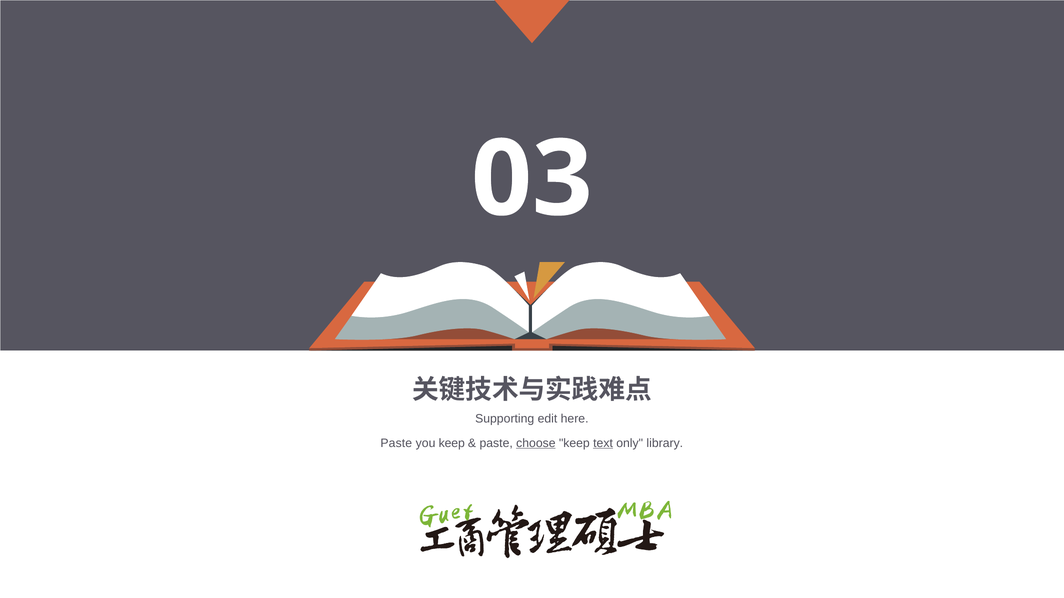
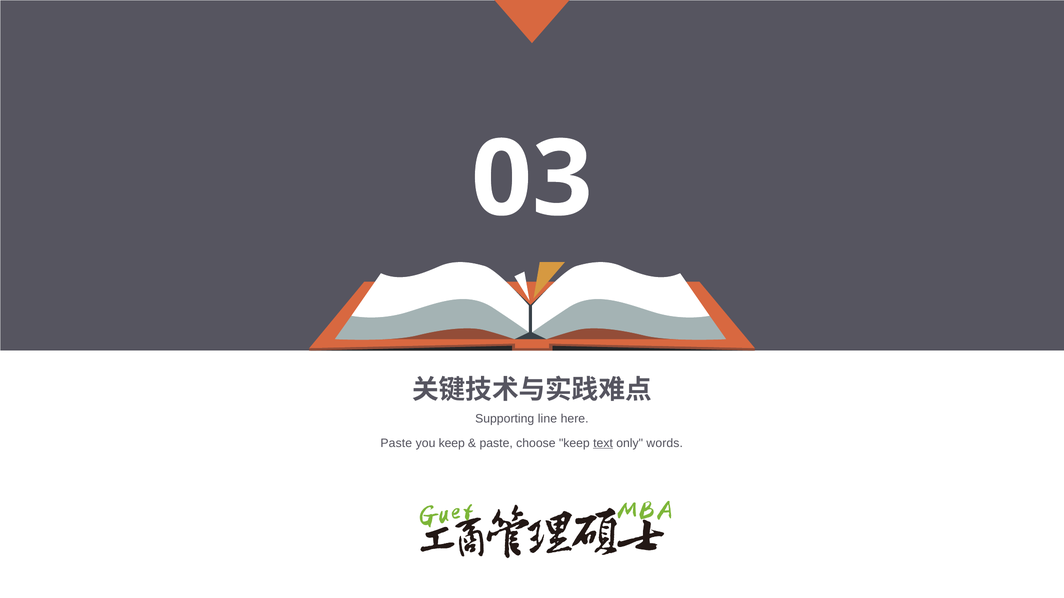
edit: edit -> line
choose underline: present -> none
library: library -> words
